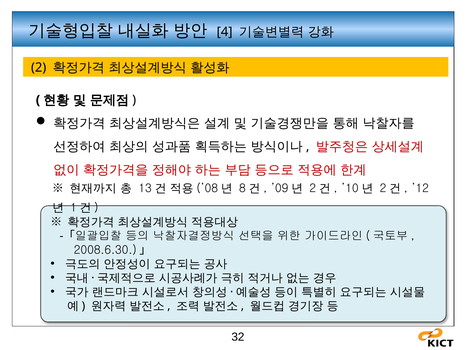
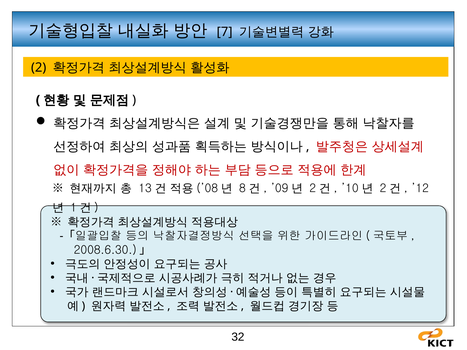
4: 4 -> 7
